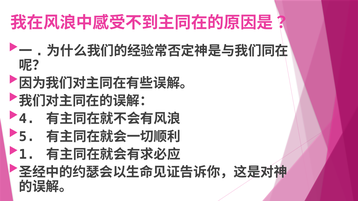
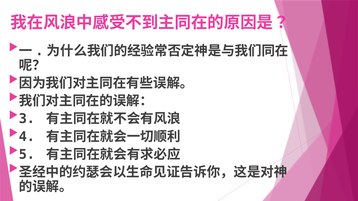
4: 4 -> 3
5: 5 -> 4
1: 1 -> 5
